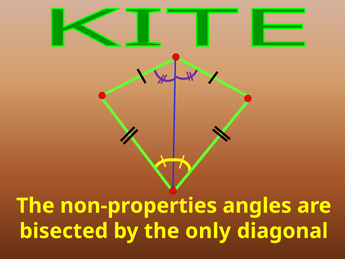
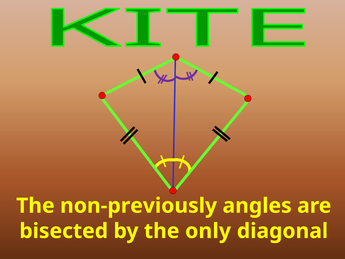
non-properties: non-properties -> non-previously
